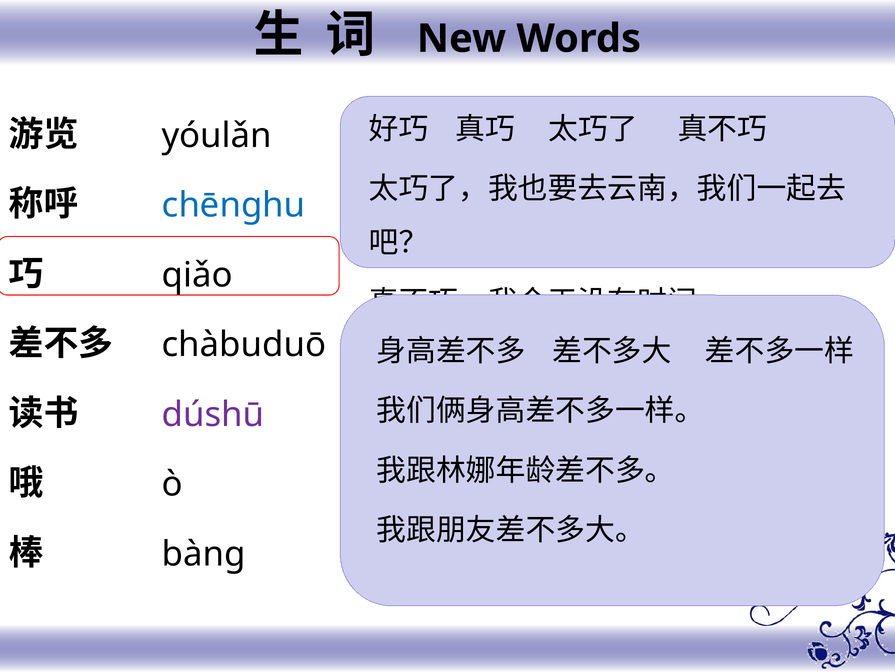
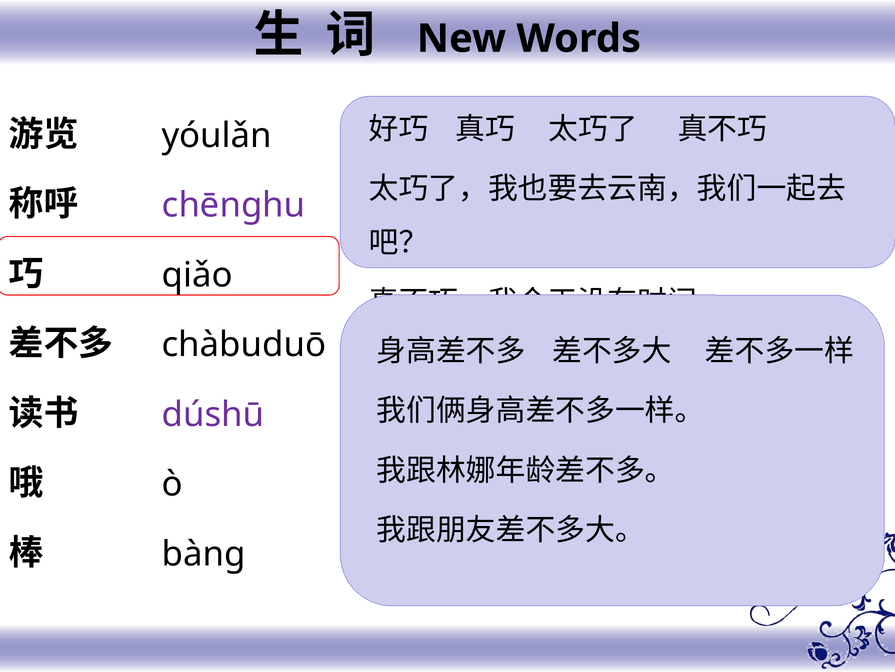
chēnghu colour: blue -> purple
